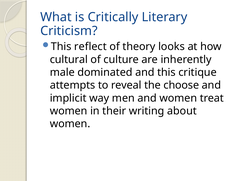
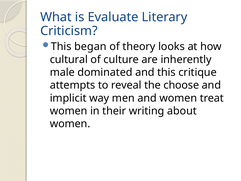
Critically: Critically -> Evaluate
reflect: reflect -> began
